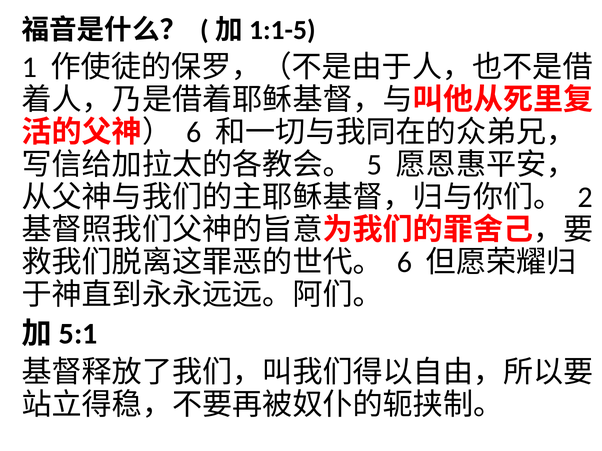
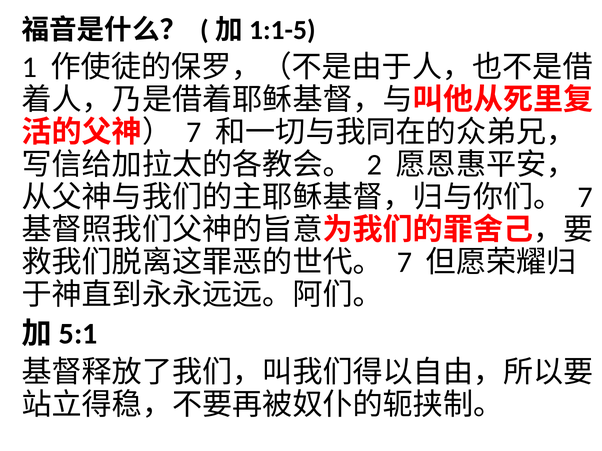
6 at (194, 133): 6 -> 7
5: 5 -> 2
2 at (585, 198): 2 -> 7
6 at (404, 263): 6 -> 7
